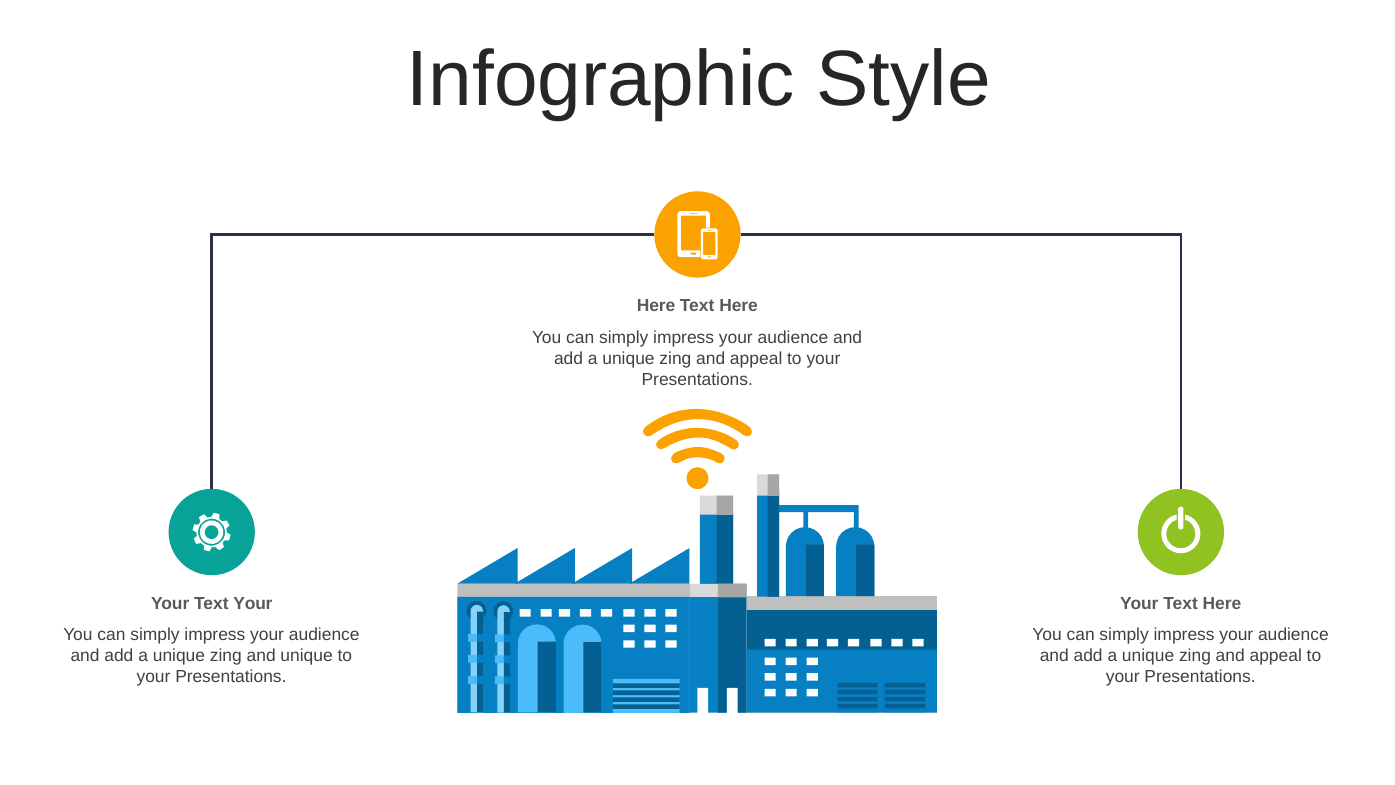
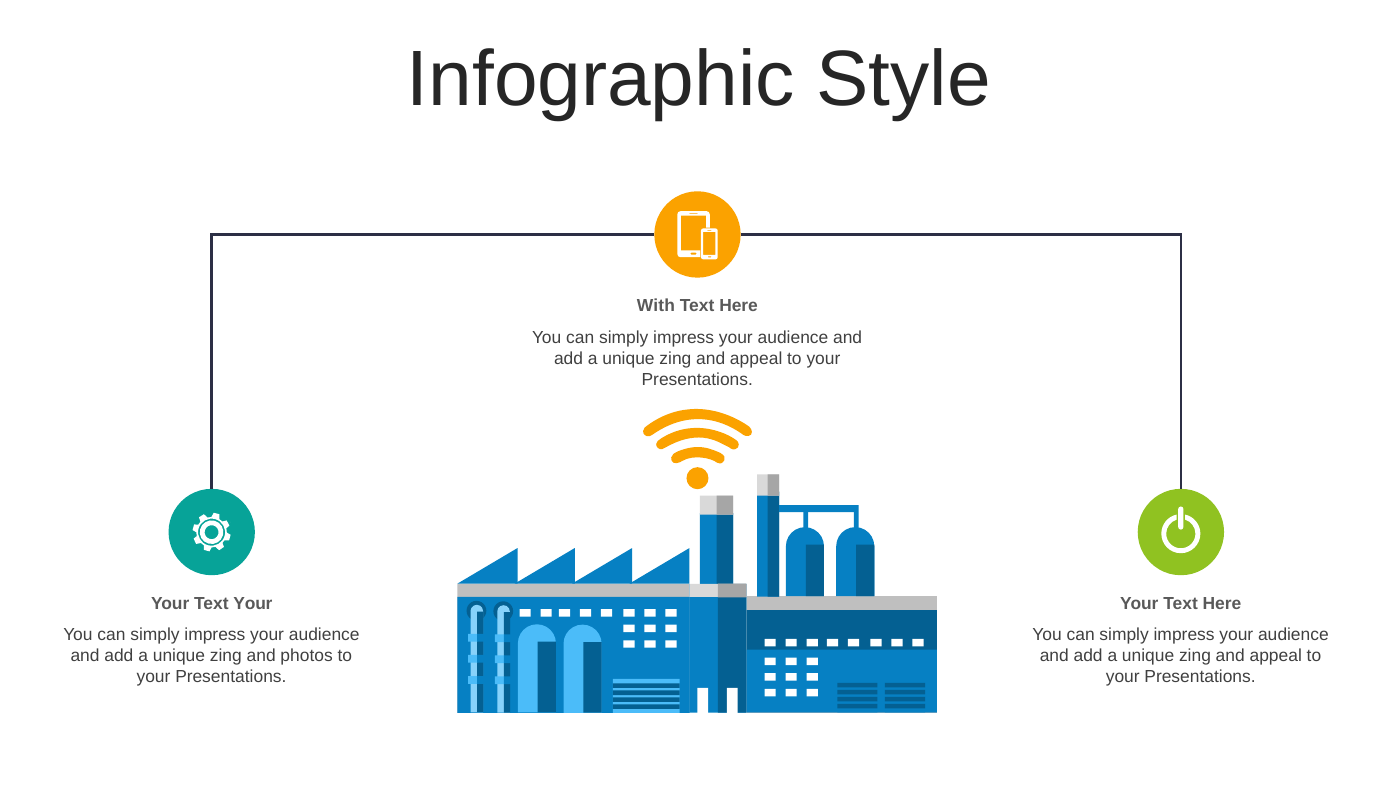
Here at (656, 306): Here -> With
and unique: unique -> photos
